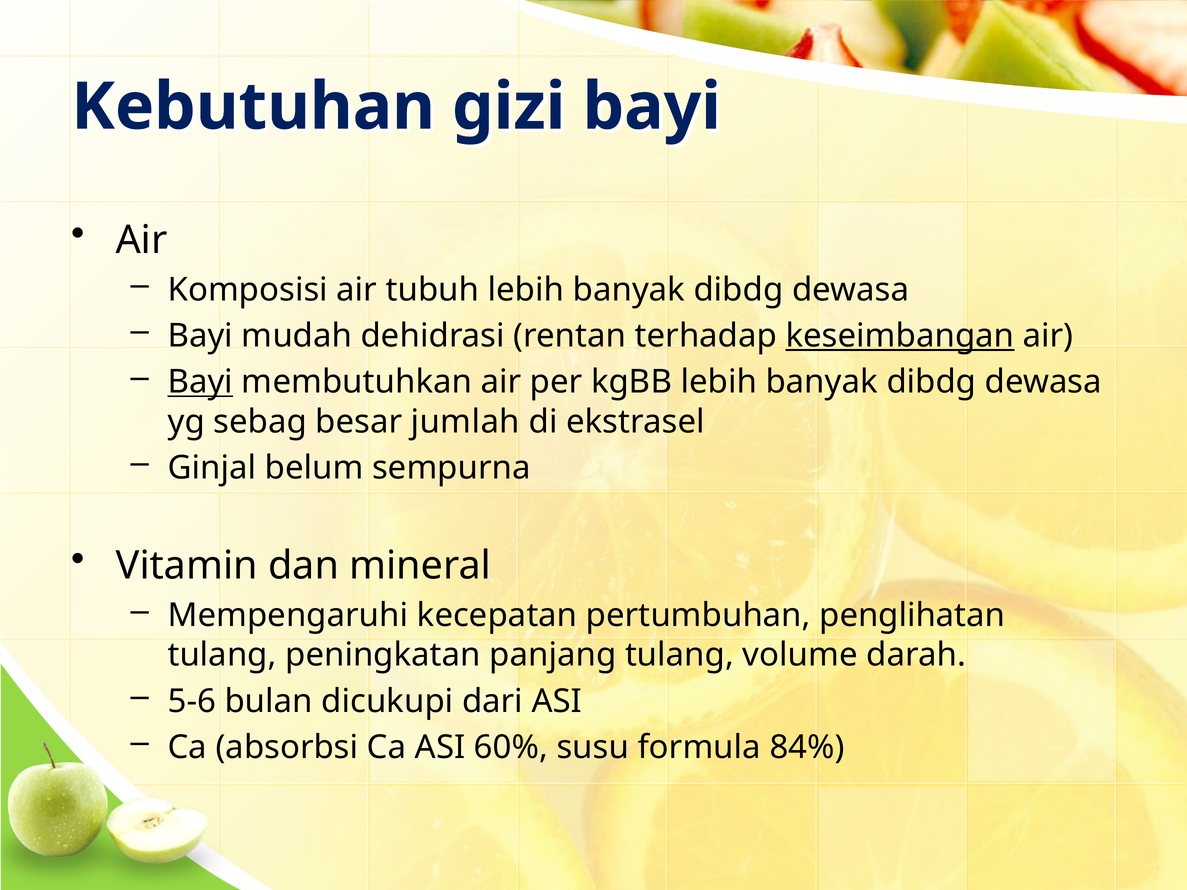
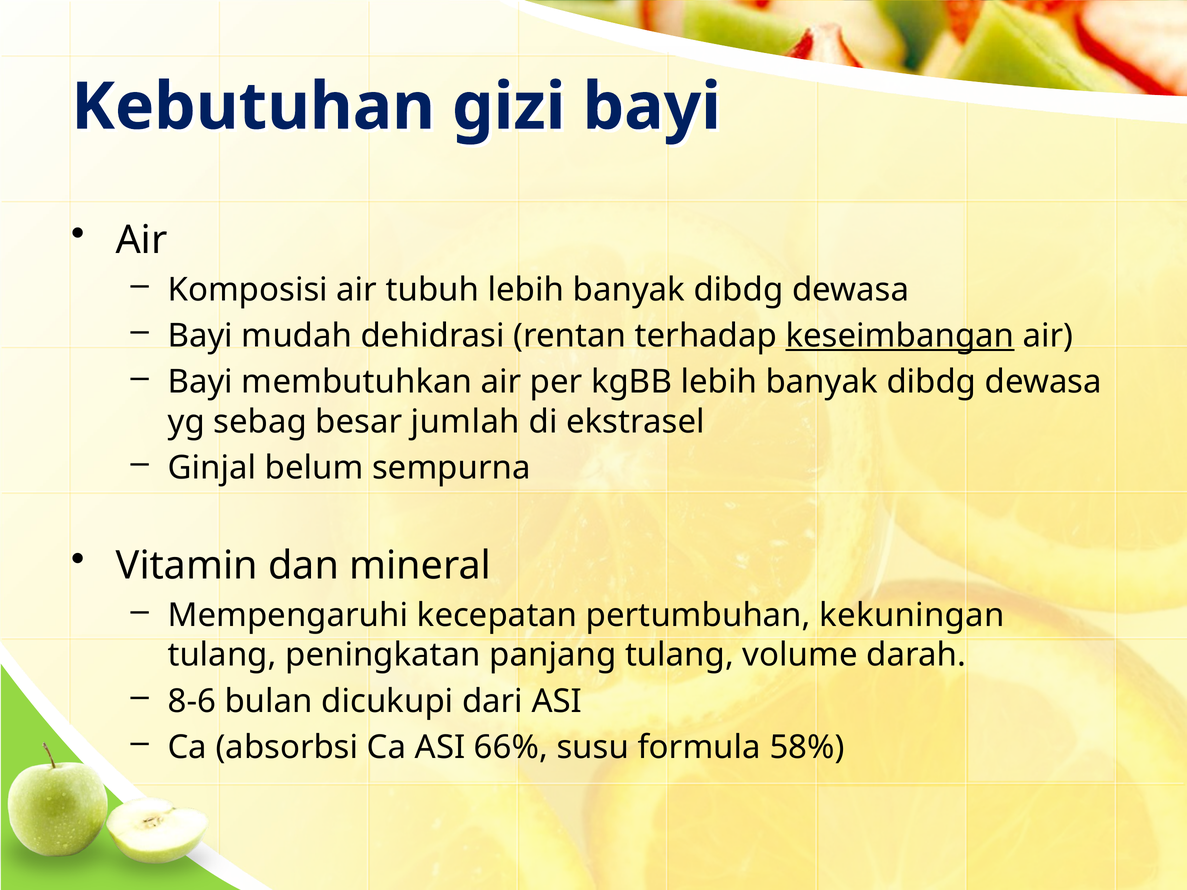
Bayi at (200, 382) underline: present -> none
penglihatan: penglihatan -> kekuningan
5-6: 5-6 -> 8-6
60%: 60% -> 66%
84%: 84% -> 58%
